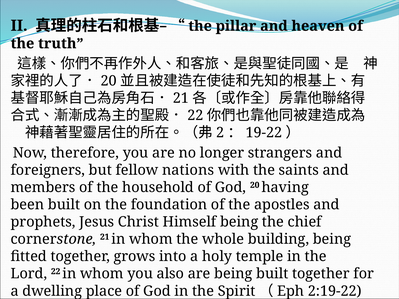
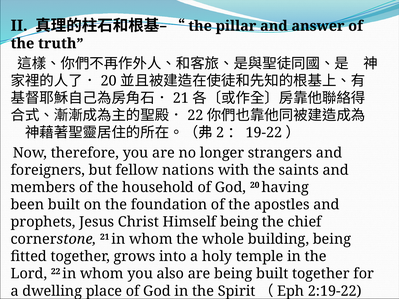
heaven: heaven -> answer
